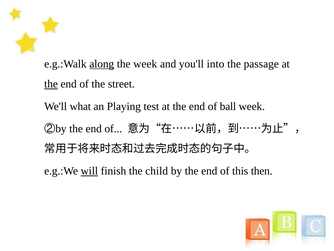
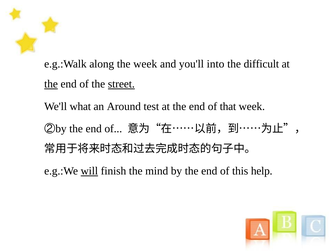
along underline: present -> none
passage: passage -> difficult
street underline: none -> present
Playing: Playing -> Around
ball: ball -> that
child: child -> mind
then: then -> help
